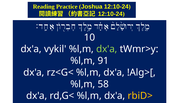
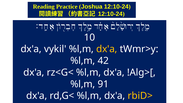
dx'a at (107, 49) colour: light green -> yellow
91: 91 -> 42
58: 58 -> 91
